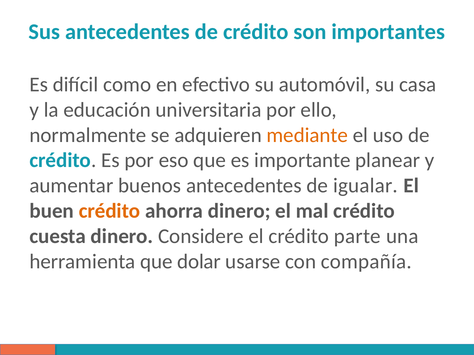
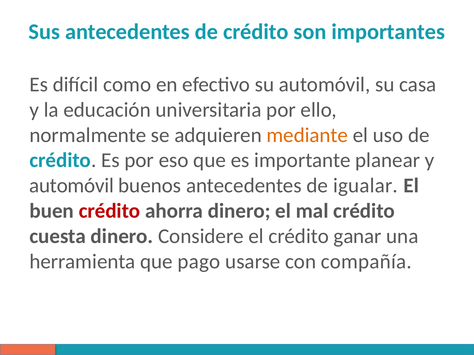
aumentar at (71, 186): aumentar -> automóvil
crédito at (109, 211) colour: orange -> red
parte: parte -> ganar
dolar: dolar -> pago
